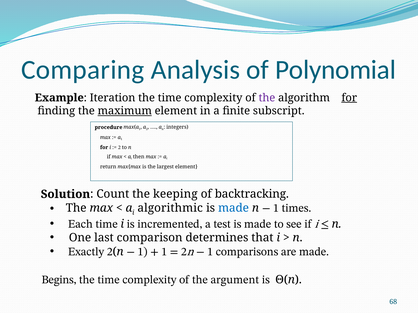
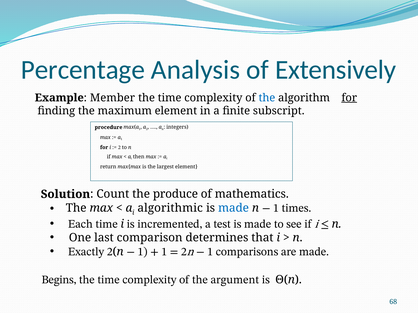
Comparing: Comparing -> Percentage
Polynomial: Polynomial -> Extensively
Iteration: Iteration -> Member
the at (267, 98) colour: purple -> blue
maximum underline: present -> none
keeping: keeping -> produce
backtracking: backtracking -> mathematics
